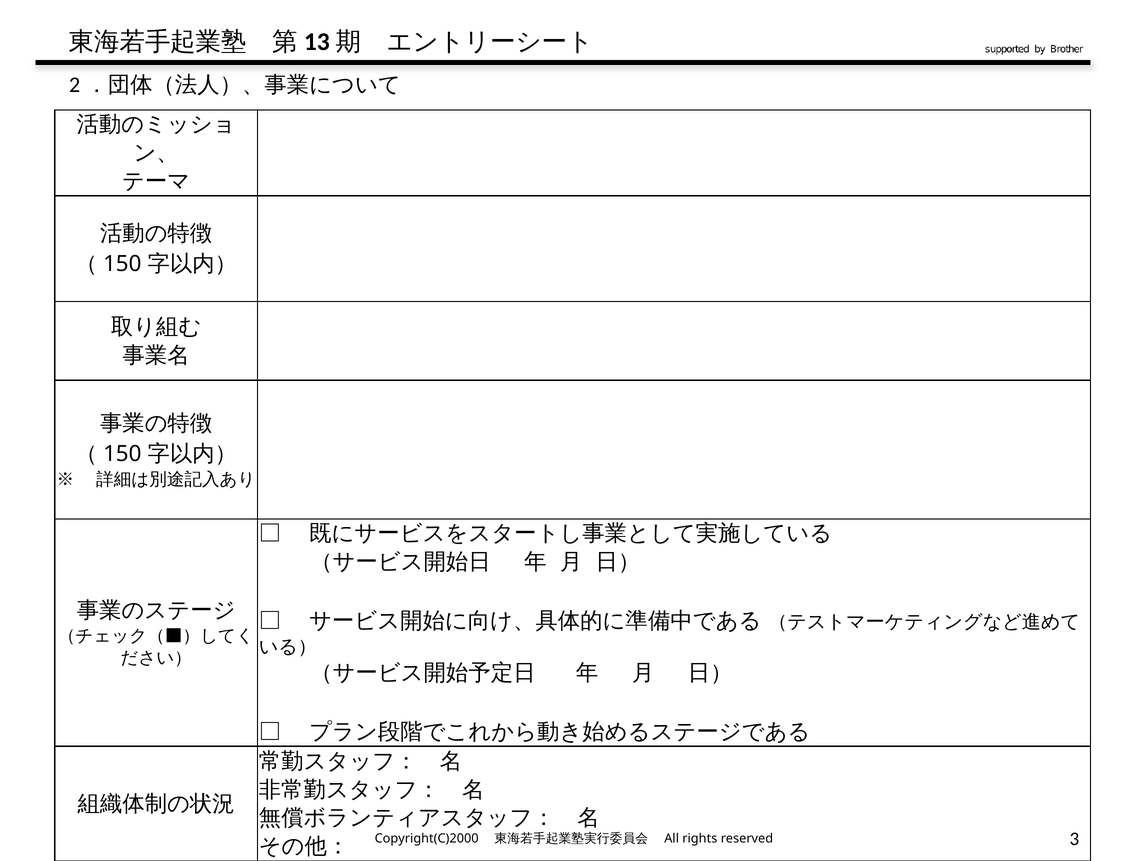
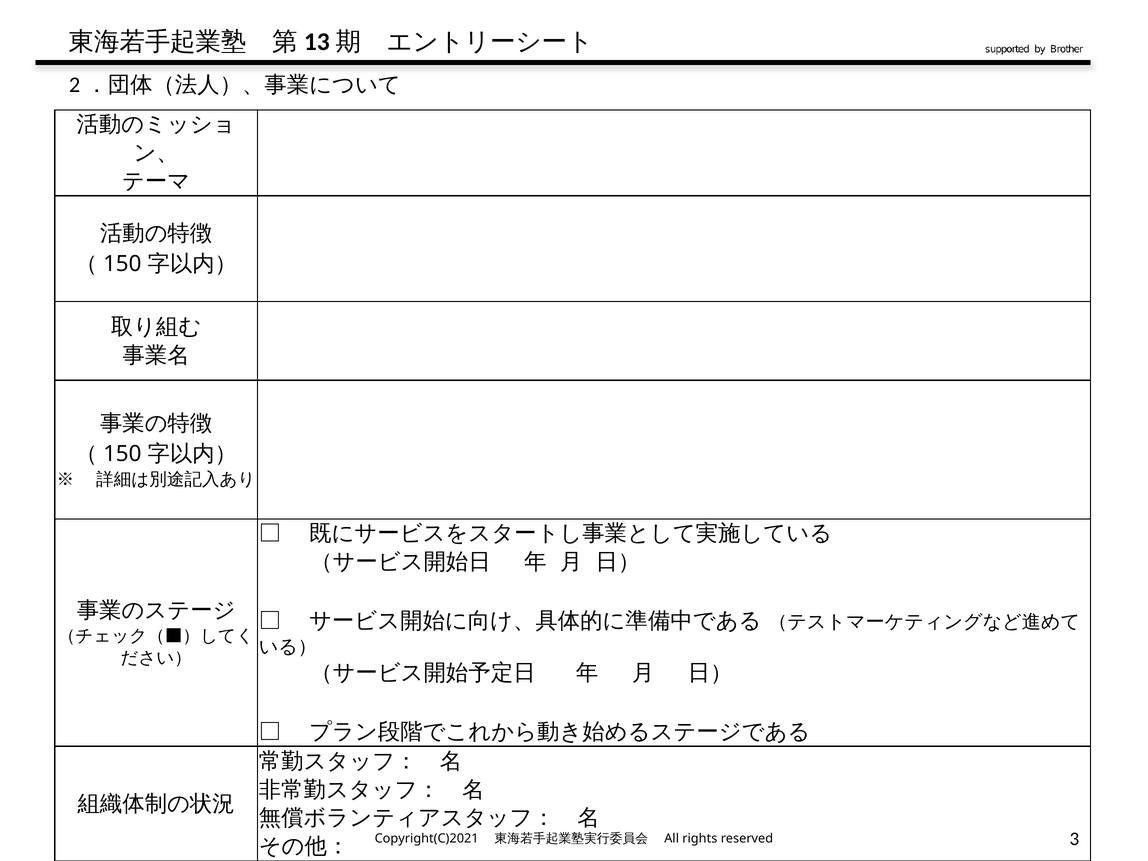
Copyright(C)2000: Copyright(C)2000 -> Copyright(C)2021
